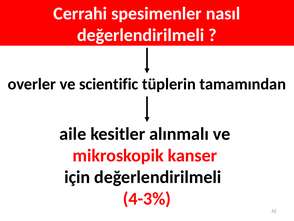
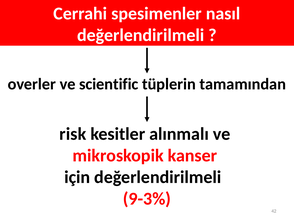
aile: aile -> risk
4-3%: 4-3% -> 9-3%
